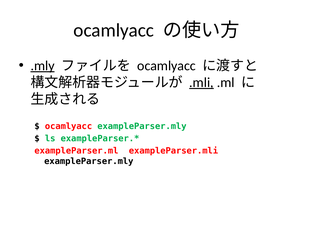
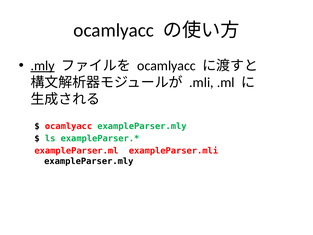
.mli underline: present -> none
